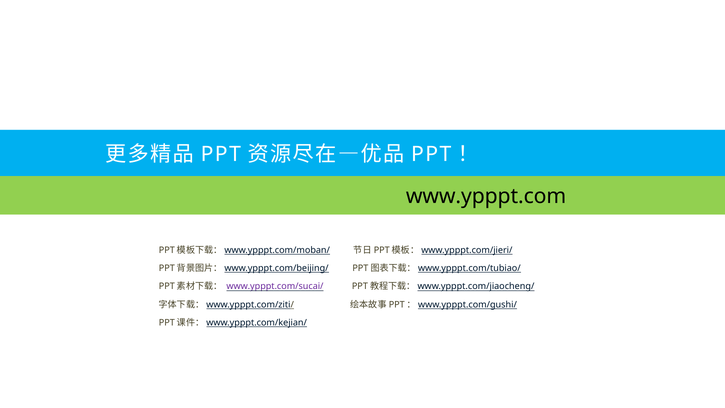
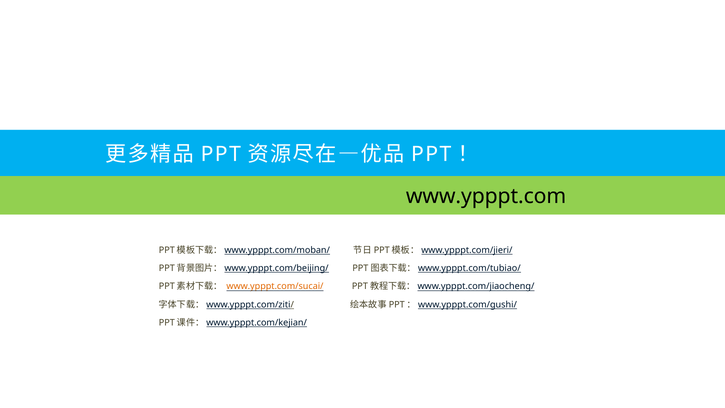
www.ypppt.com/sucai/ colour: purple -> orange
